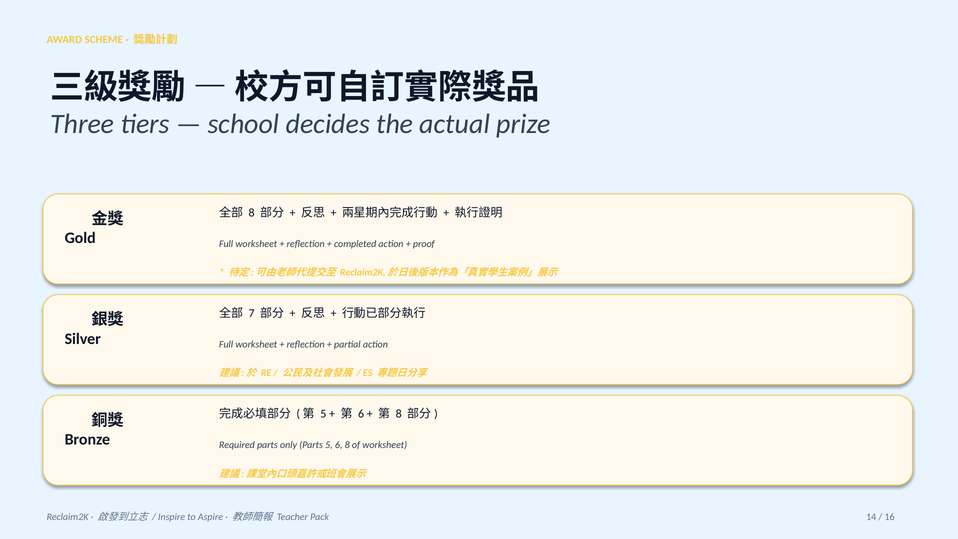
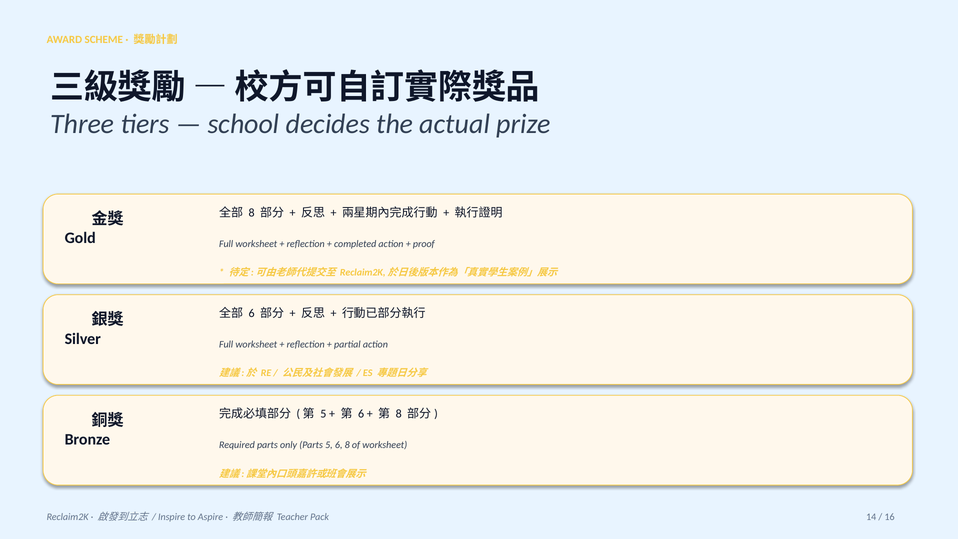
7 at (252, 313): 7 -> 6
